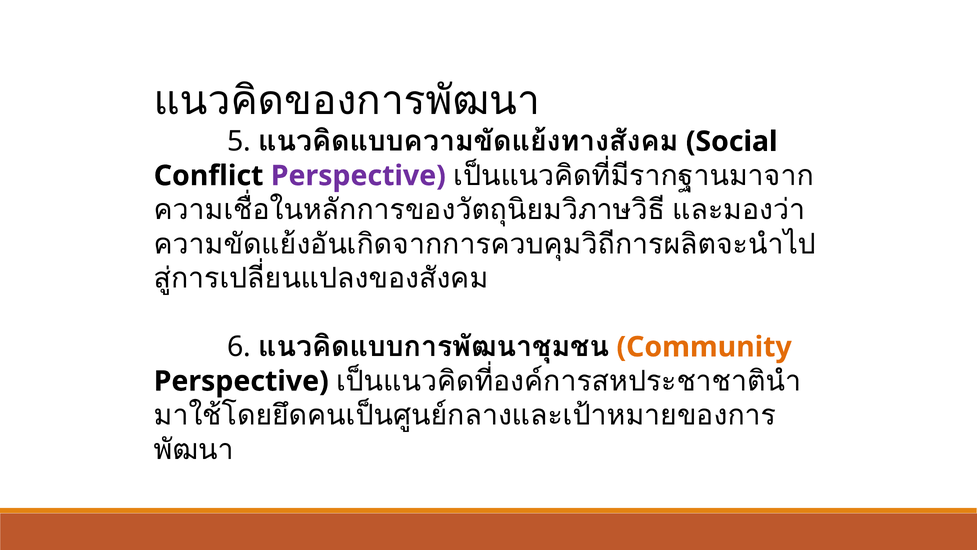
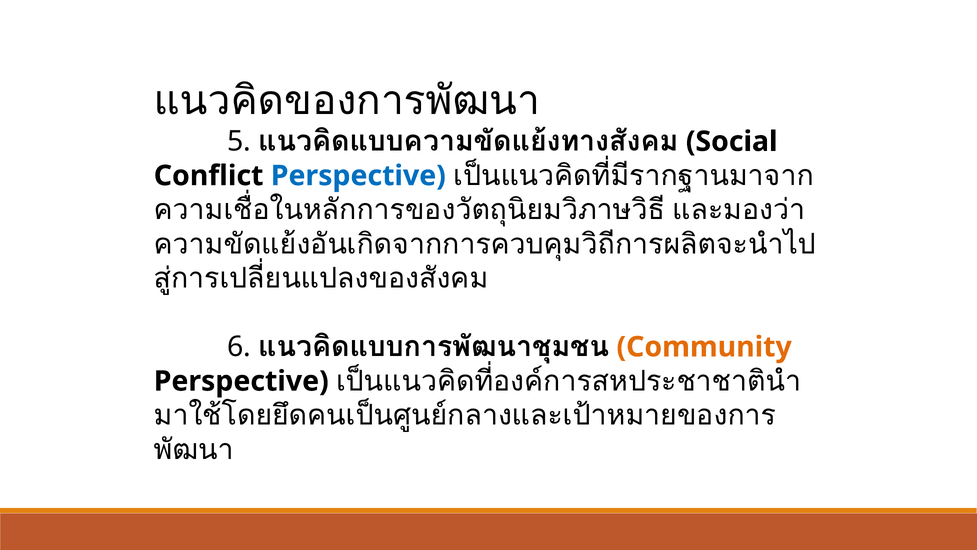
Perspective at (358, 176) colour: purple -> blue
